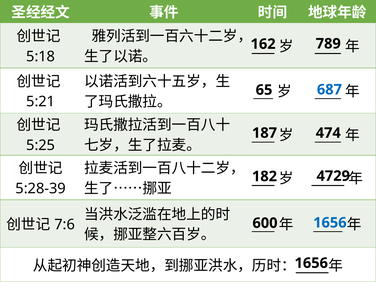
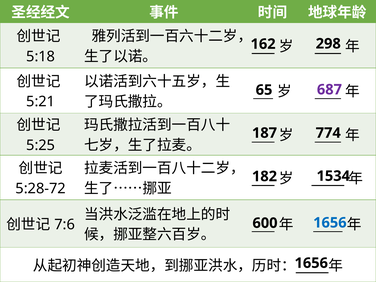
789: 789 -> 298
687 colour: blue -> purple
474: 474 -> 774
4729: 4729 -> 1534
5:28-39: 5:28-39 -> 5:28-72
